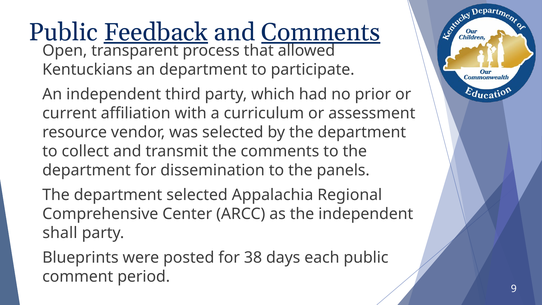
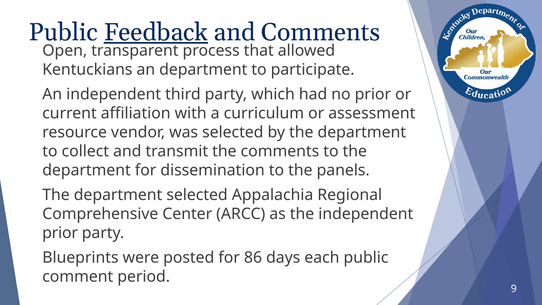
Comments at (321, 32) underline: present -> none
shall at (60, 233): shall -> prior
38: 38 -> 86
